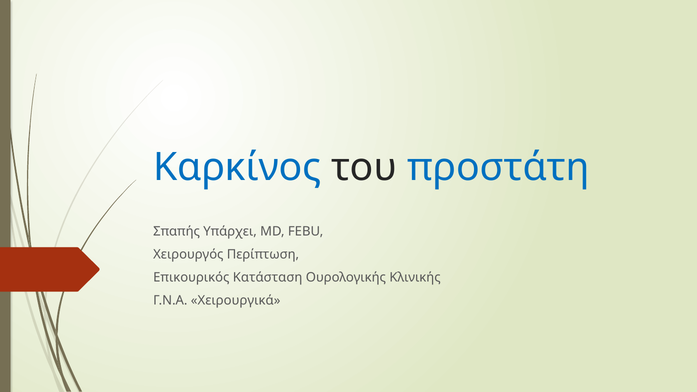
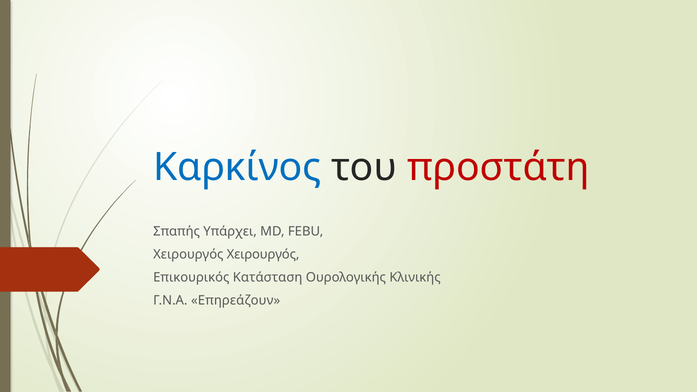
προστάτη colour: blue -> red
Χειρουργός Περίπτωση: Περίπτωση -> Χειρουργός
Χειρουργικά: Χειρουργικά -> Επηρεάζουν
